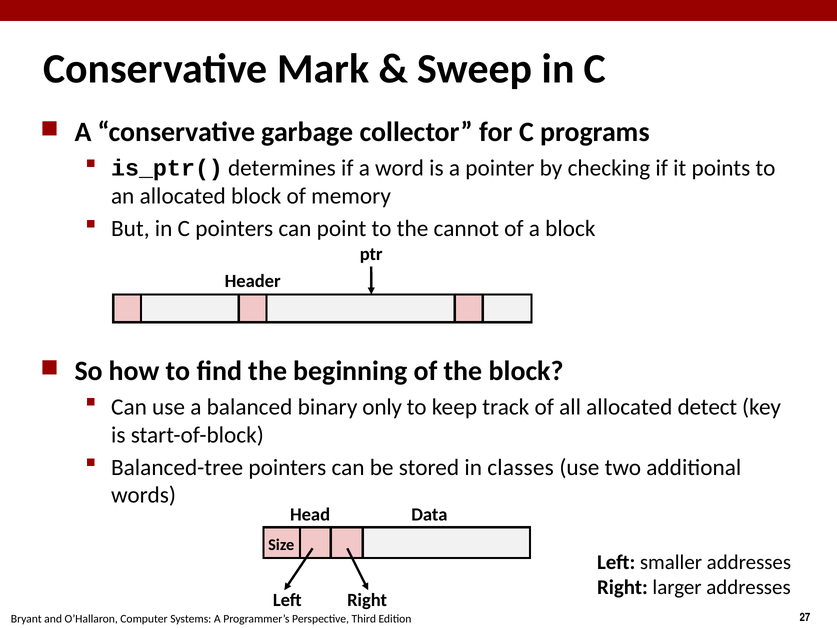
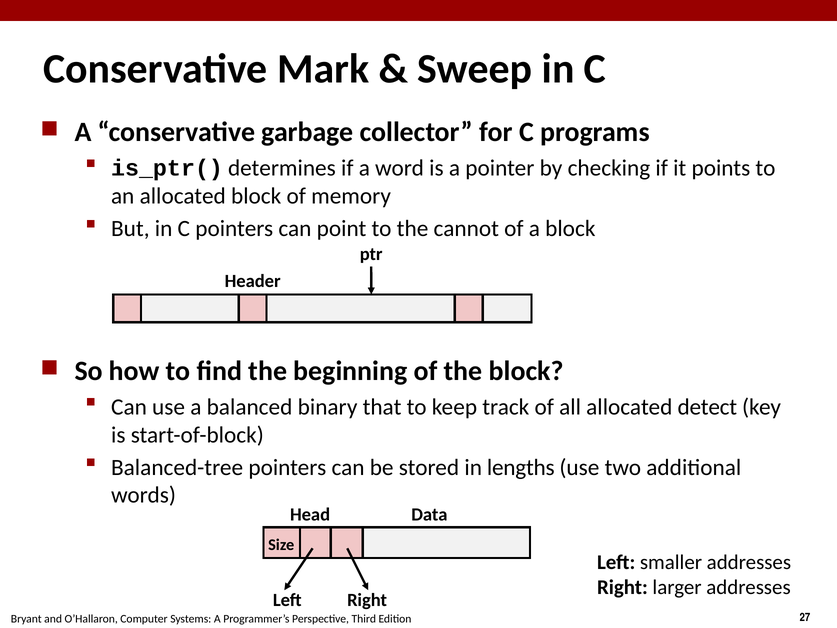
only: only -> that
classes: classes -> lengths
